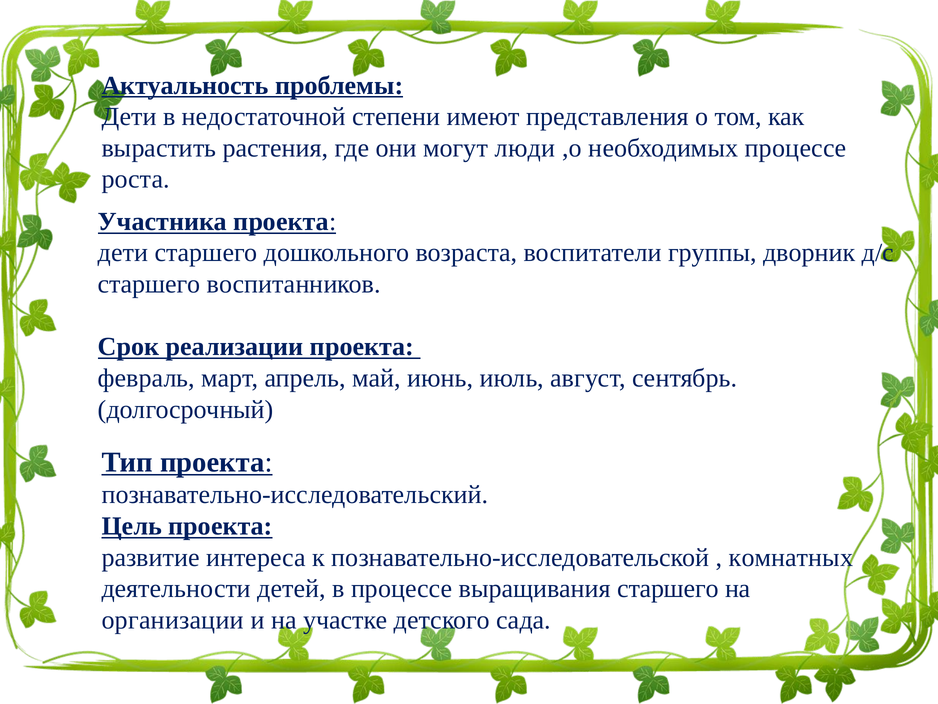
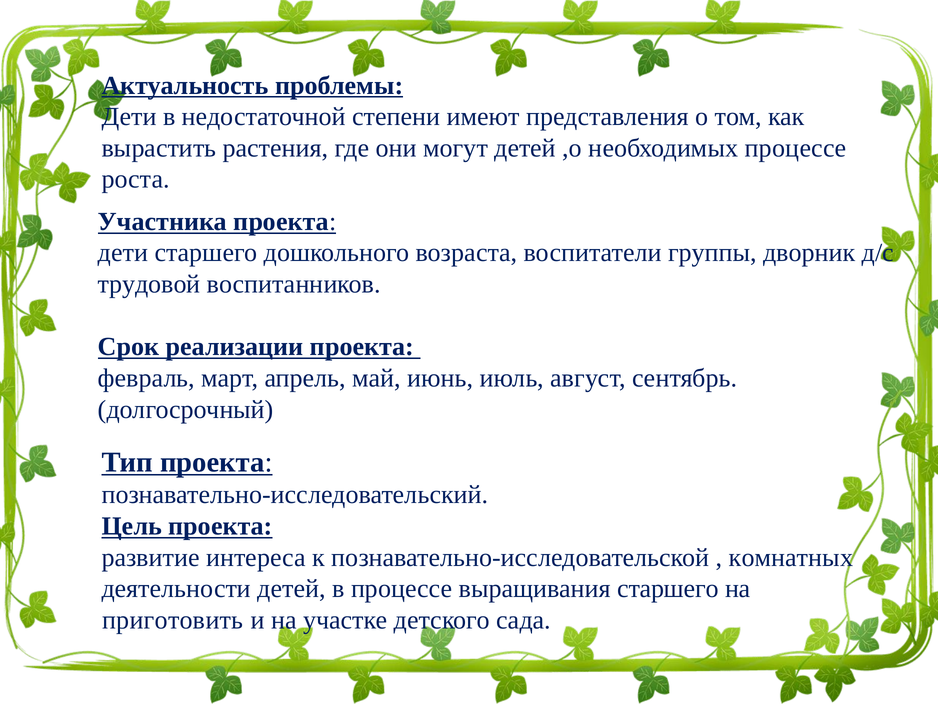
могут люди: люди -> детей
старшего at (149, 284): старшего -> трудовой
организации: организации -> приготовить
